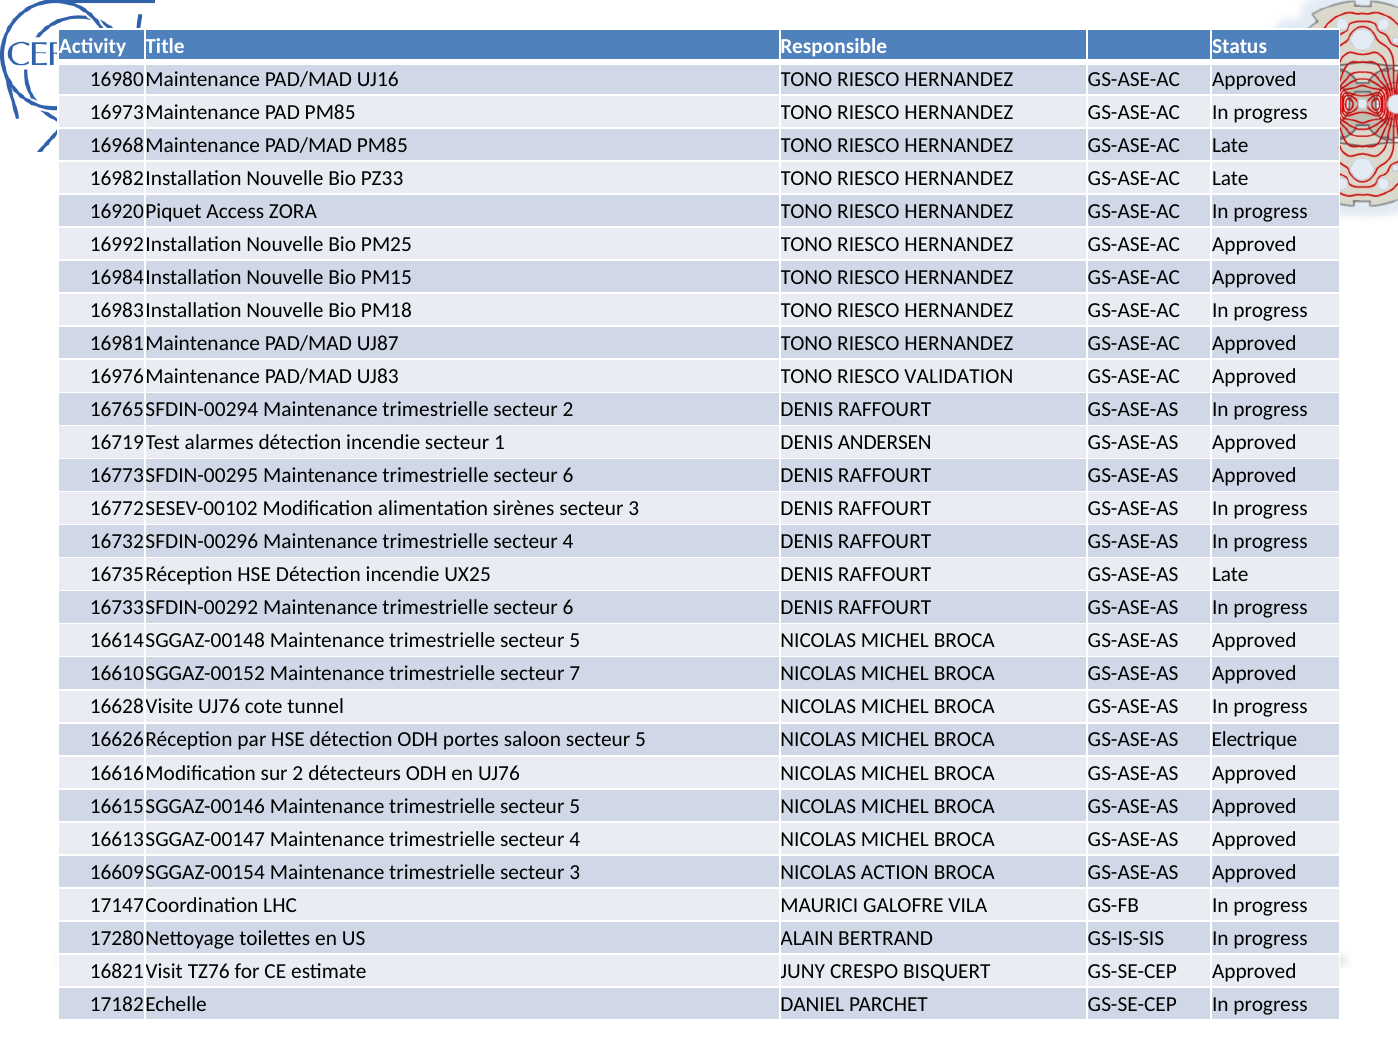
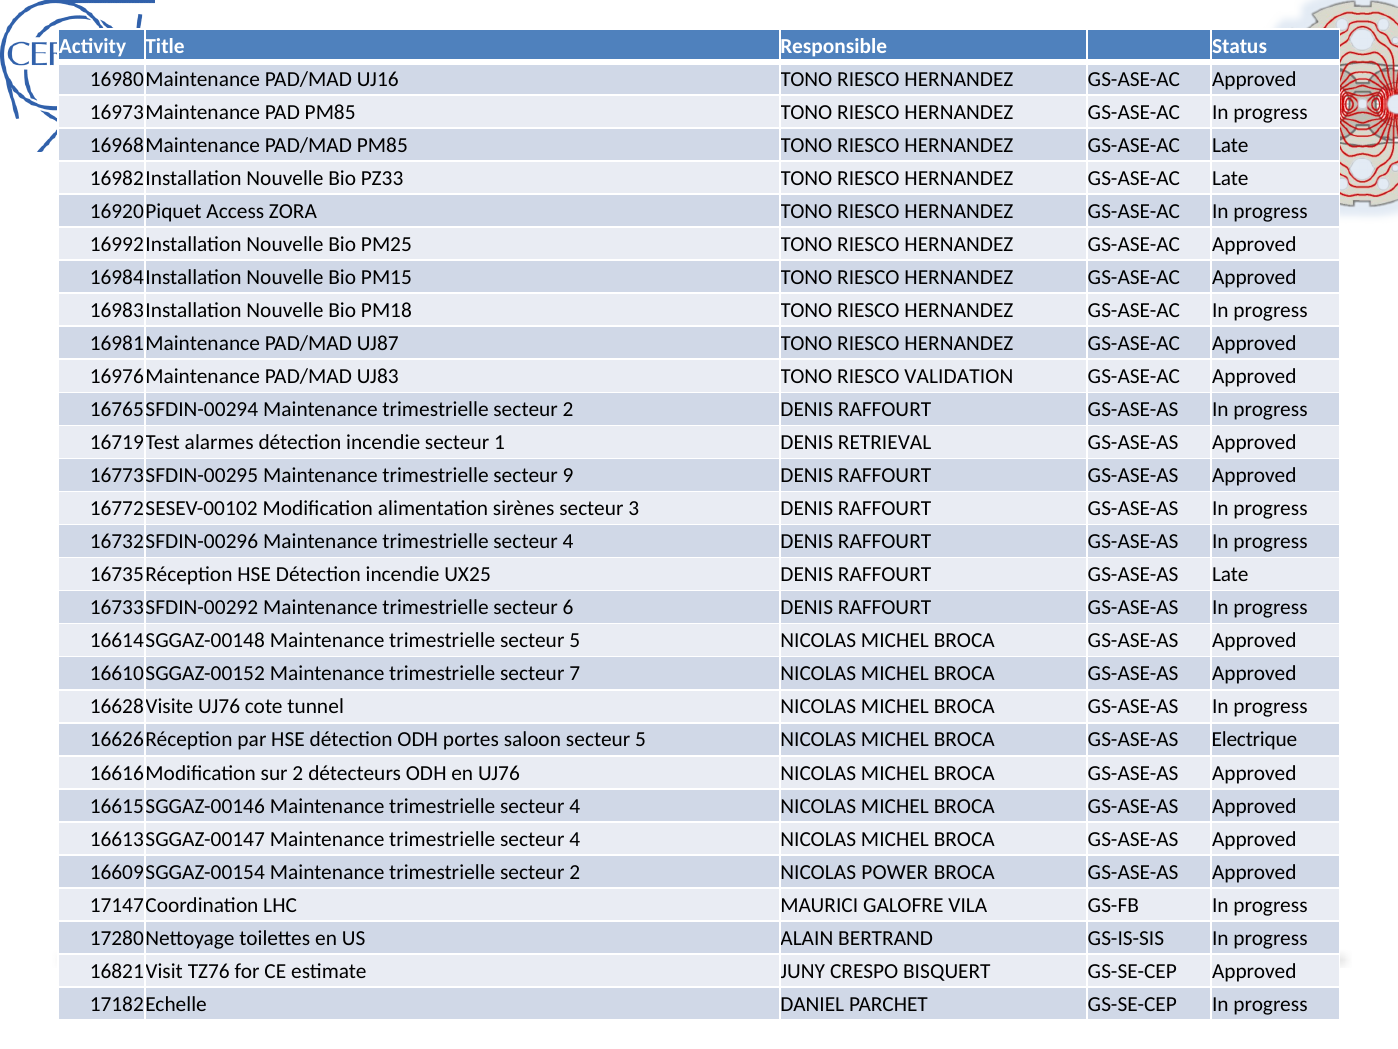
ANDERSEN: ANDERSEN -> RETRIEVAL
6 at (568, 475): 6 -> 9
5 at (575, 806): 5 -> 4
3 at (575, 872): 3 -> 2
ACTION: ACTION -> POWER
